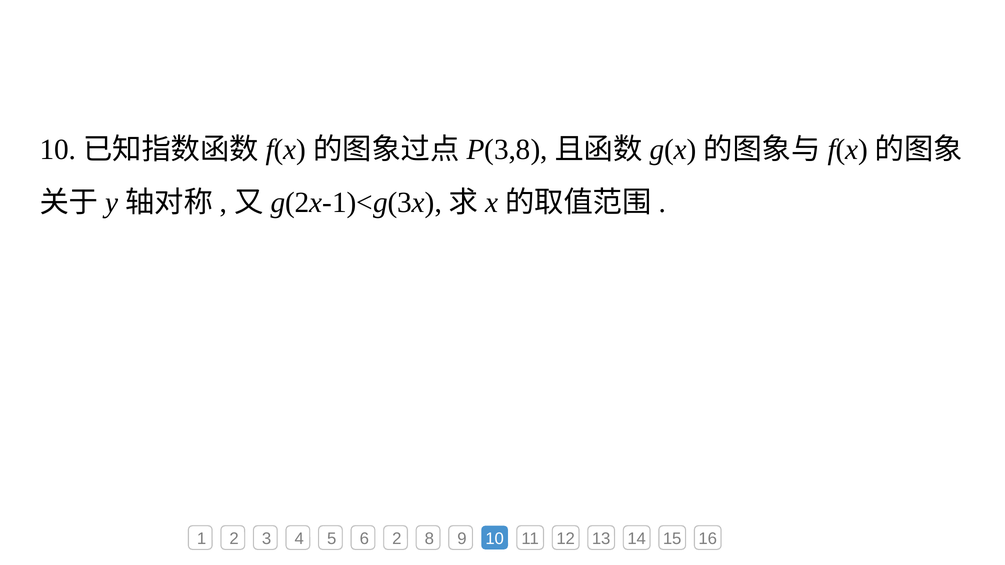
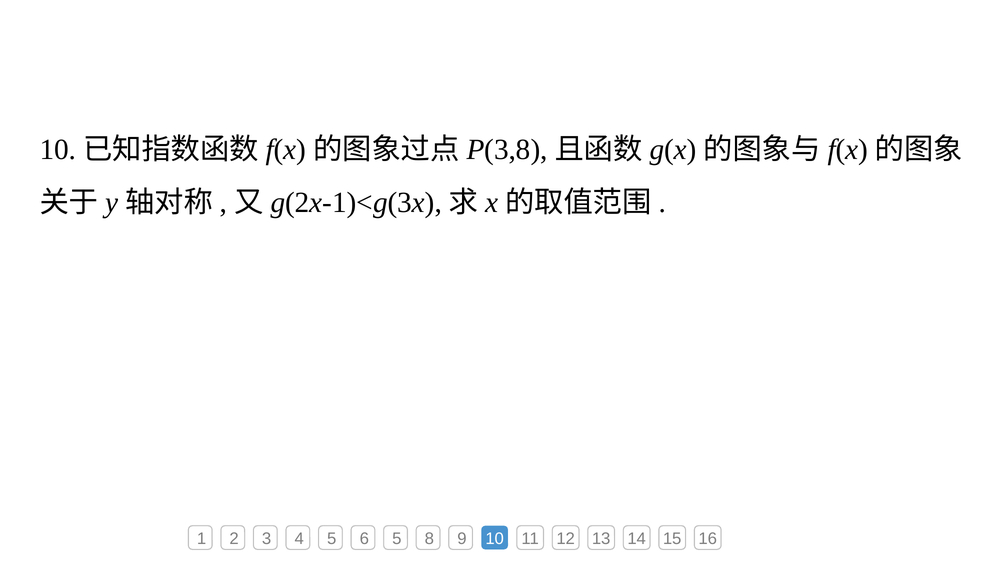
6 2: 2 -> 5
